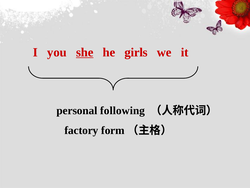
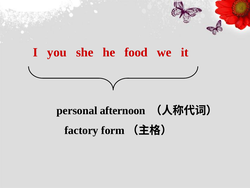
she underline: present -> none
girls: girls -> food
following: following -> afternoon
